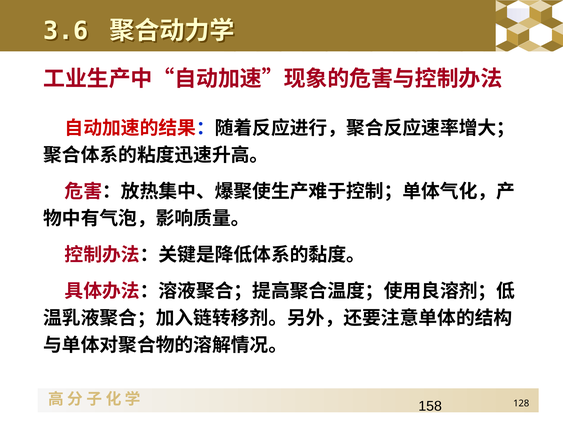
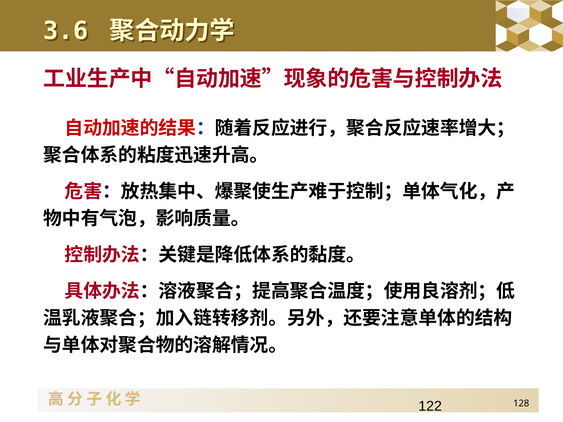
158: 158 -> 122
